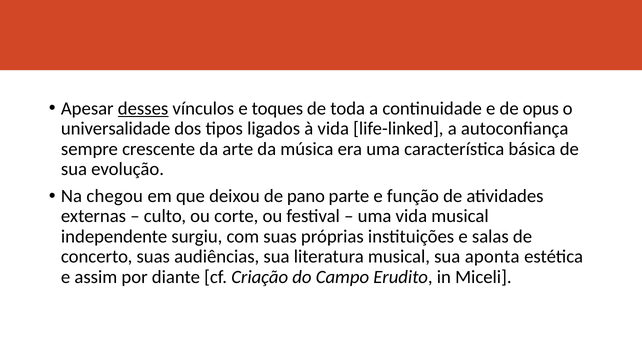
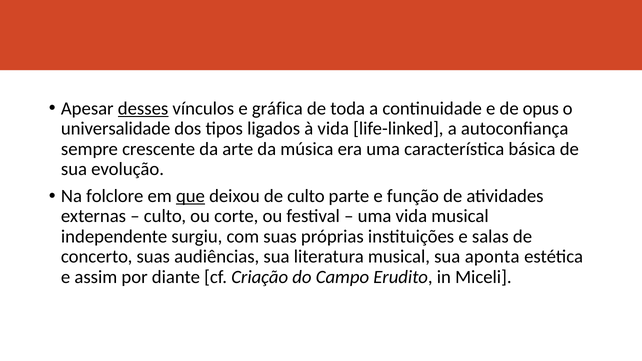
toques: toques -> gráfica
chegou: chegou -> folclore
que underline: none -> present
de pano: pano -> culto
